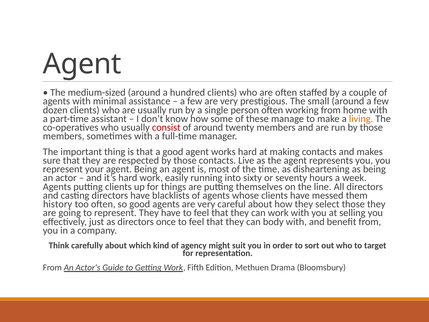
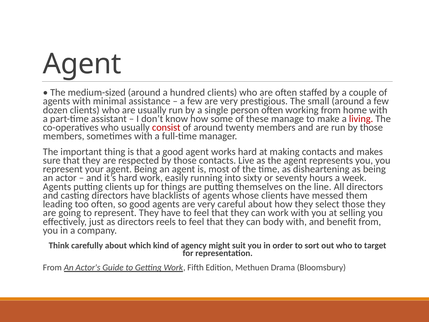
living colour: orange -> red
history: history -> leading
once: once -> reels
